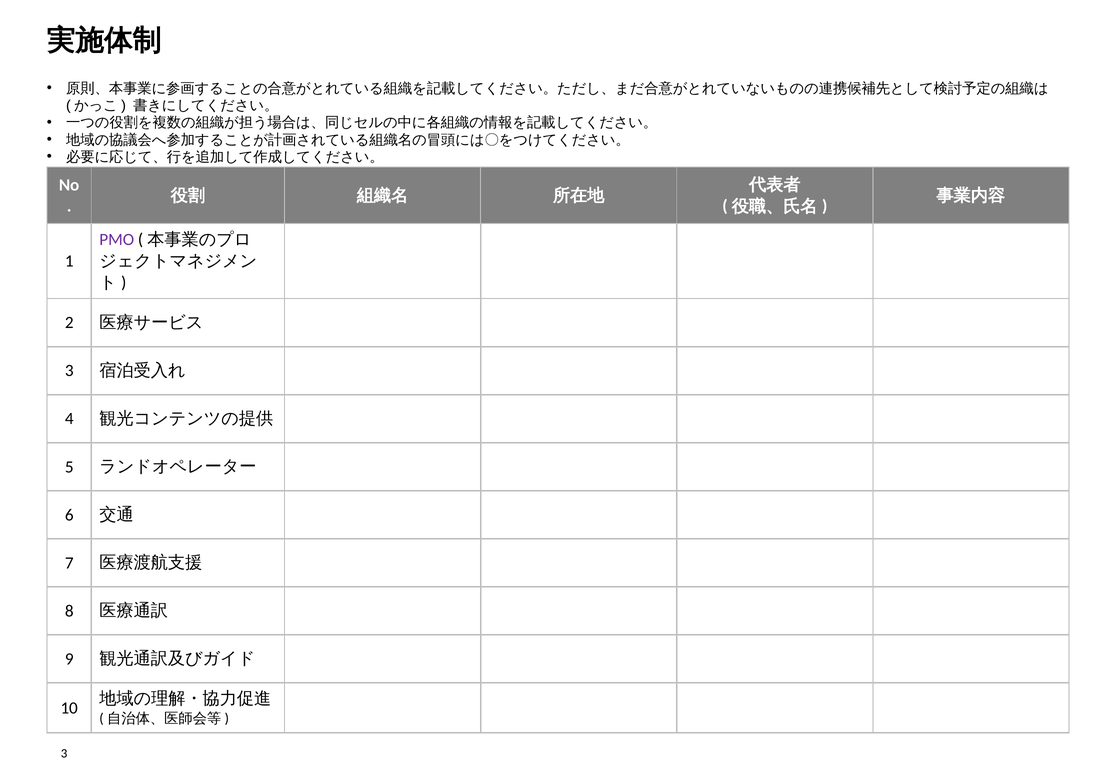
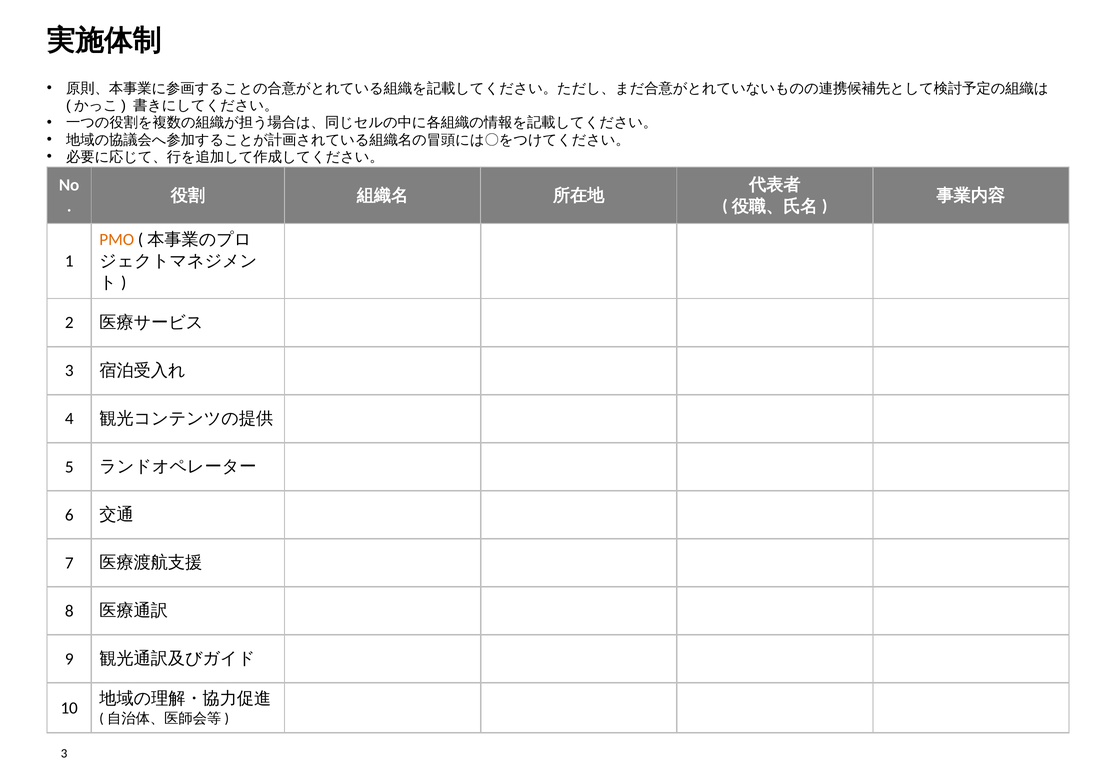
PMO colour: purple -> orange
